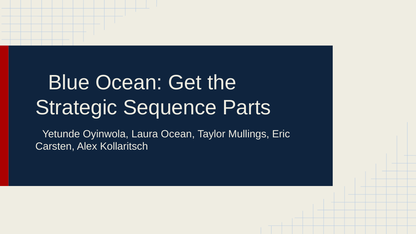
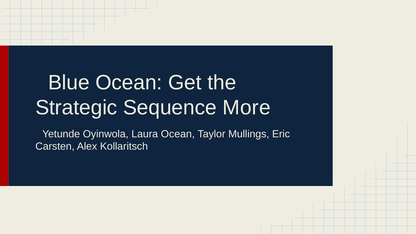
Parts: Parts -> More
